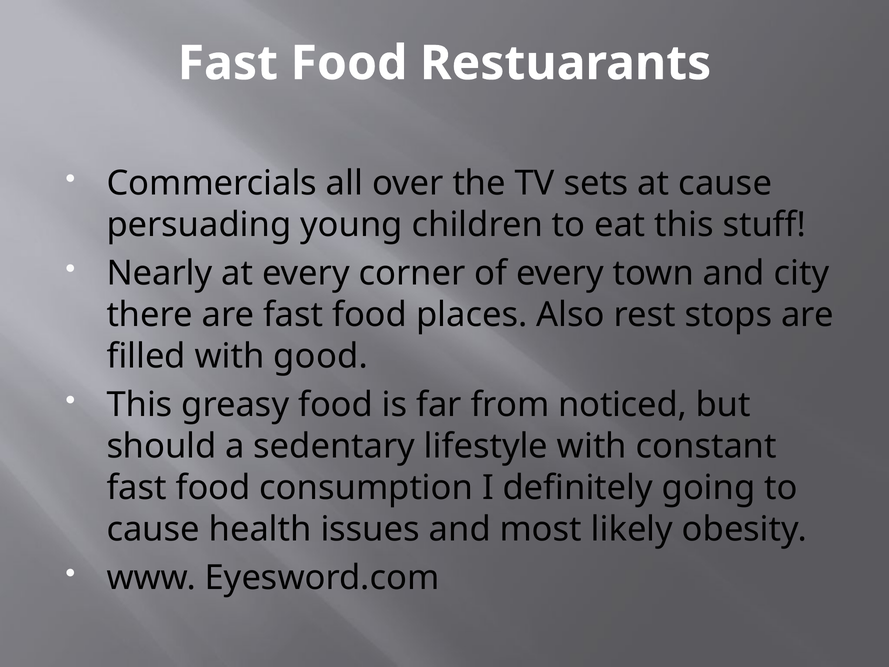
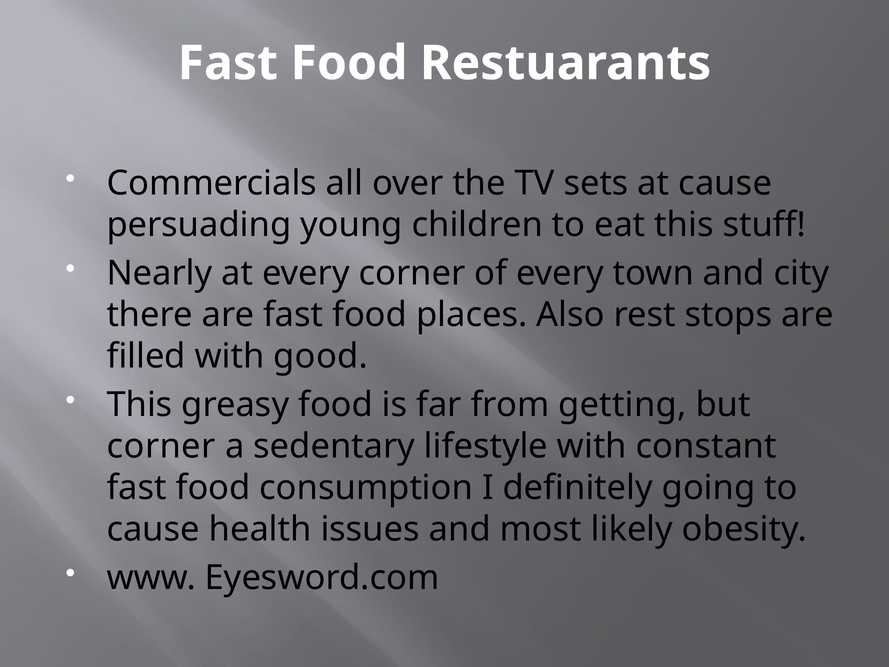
noticed: noticed -> getting
should at (161, 446): should -> corner
